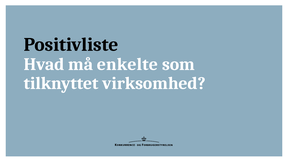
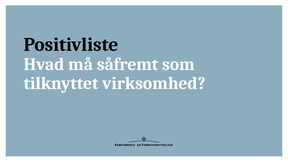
enkelte: enkelte -> såfremt
